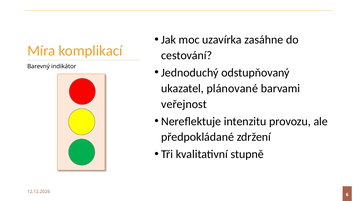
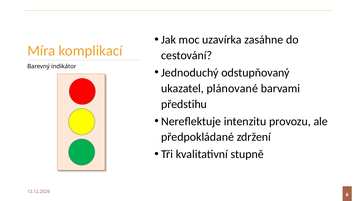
veřejnost: veřejnost -> předstihu
